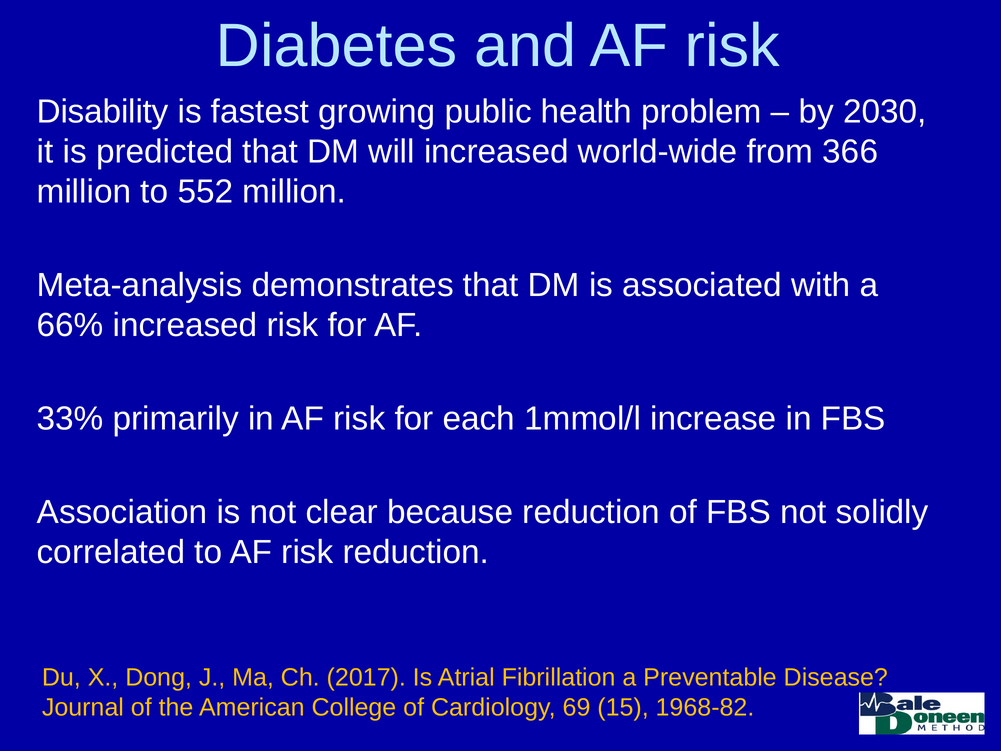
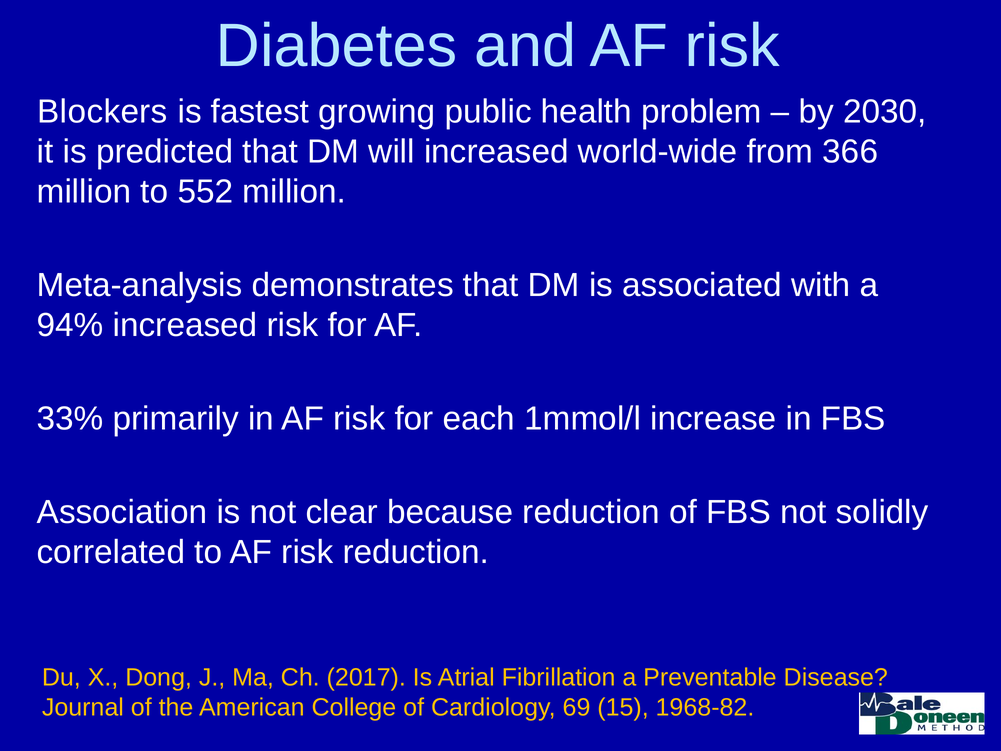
Disability: Disability -> Blockers
66%: 66% -> 94%
